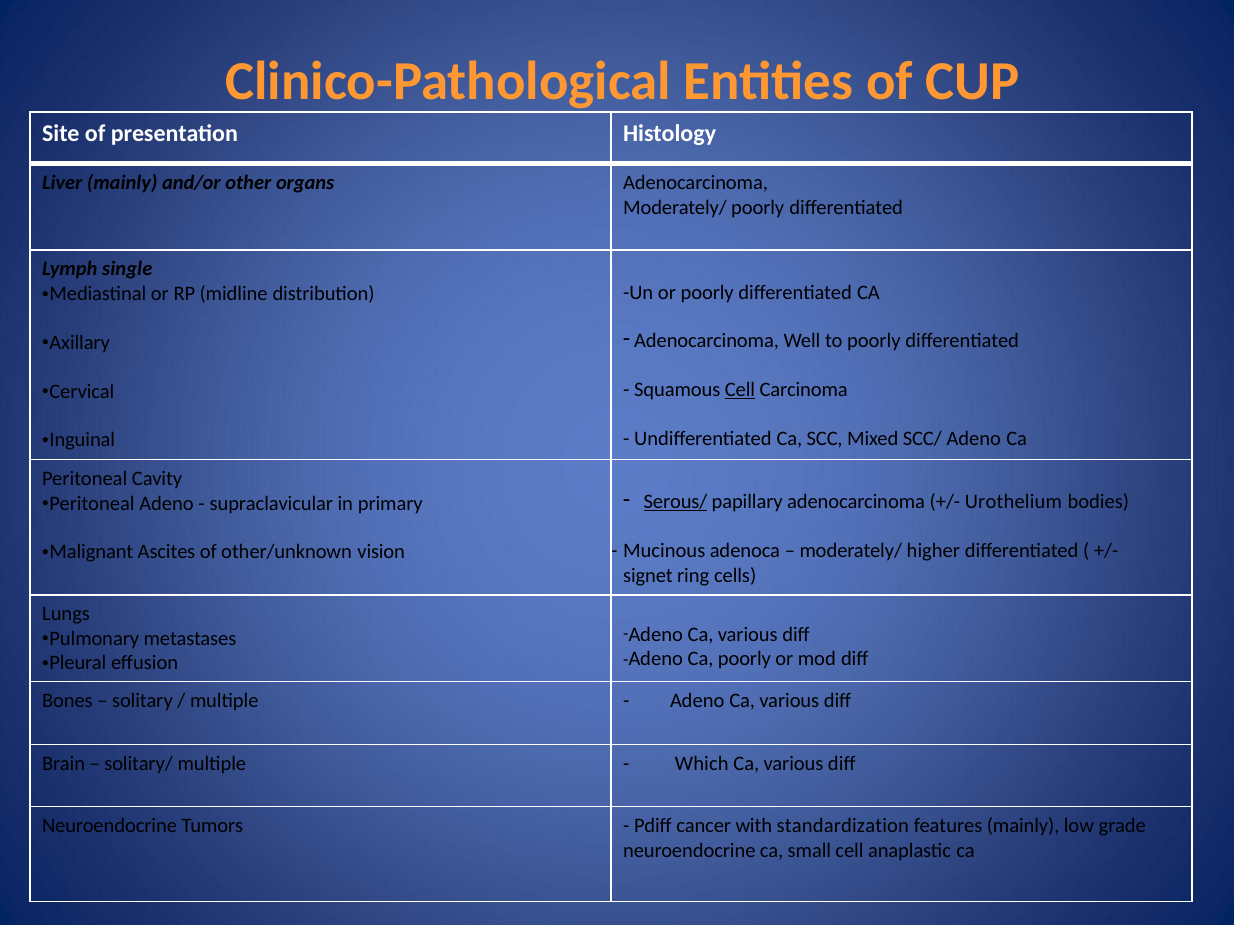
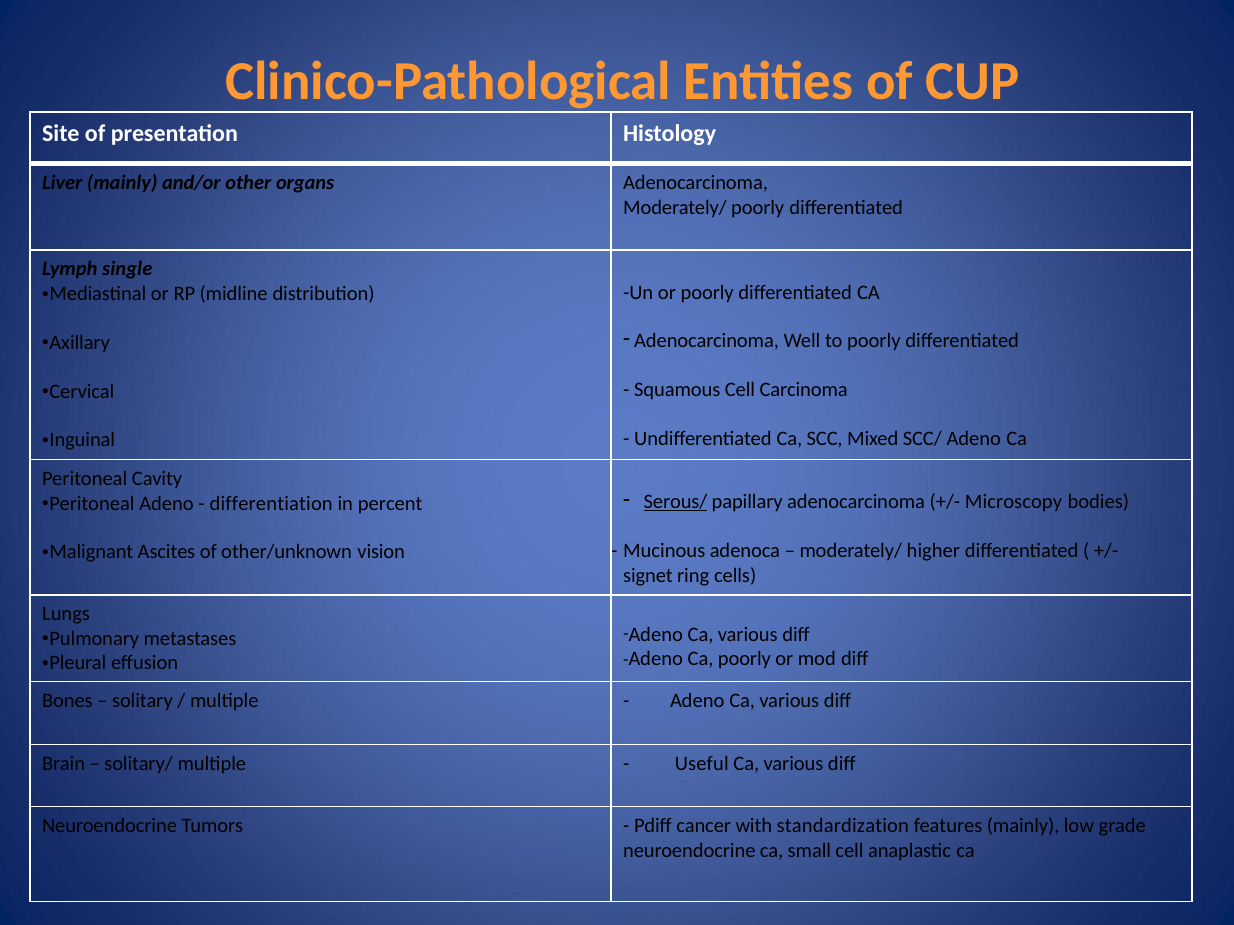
Cell at (740, 390) underline: present -> none
Urothelium: Urothelium -> Microscopy
supraclavicular: supraclavicular -> differentiation
primary: primary -> percent
Which: Which -> Useful
